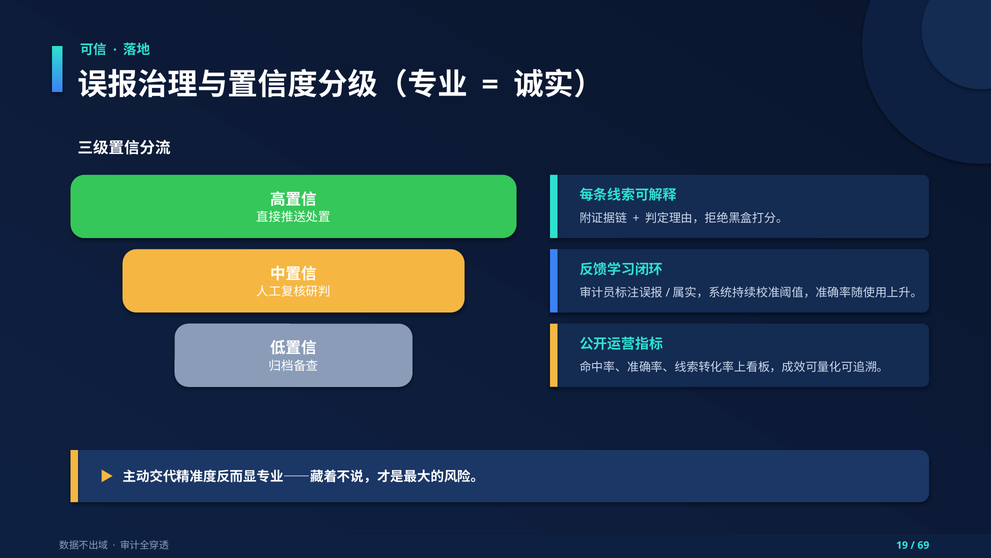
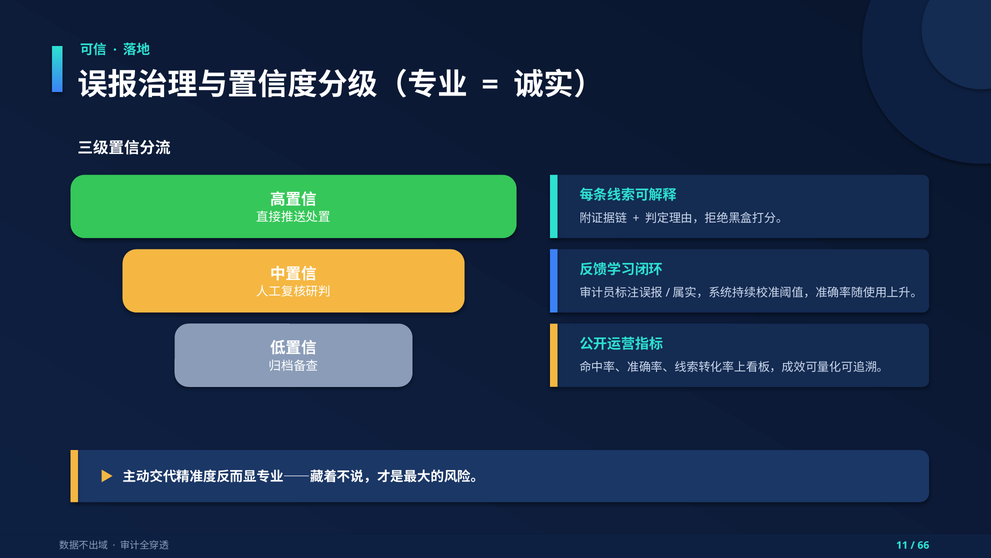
19: 19 -> 11
69: 69 -> 66
